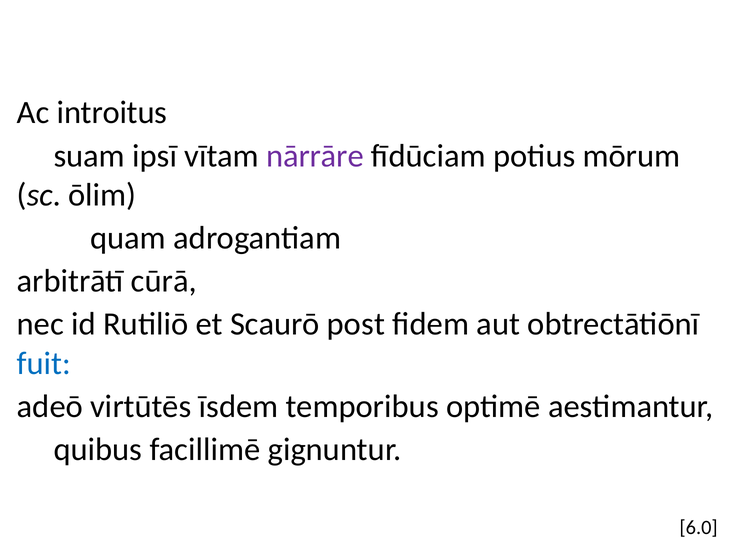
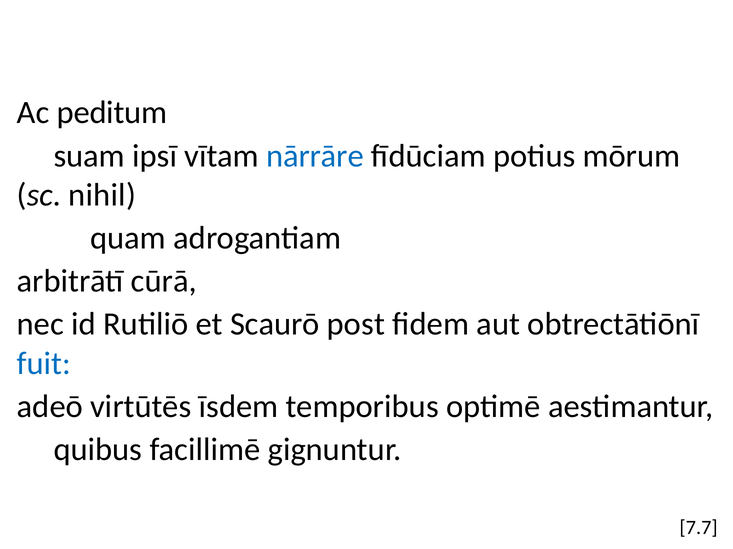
introitus: introitus -> peditum
nārrāre colour: purple -> blue
ōlim: ōlim -> nihil
6.0: 6.0 -> 7.7
